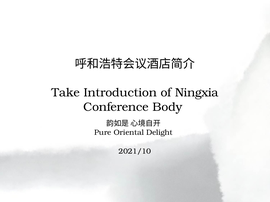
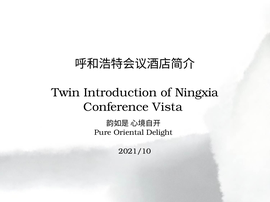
Take: Take -> Twin
Body: Body -> Vista
